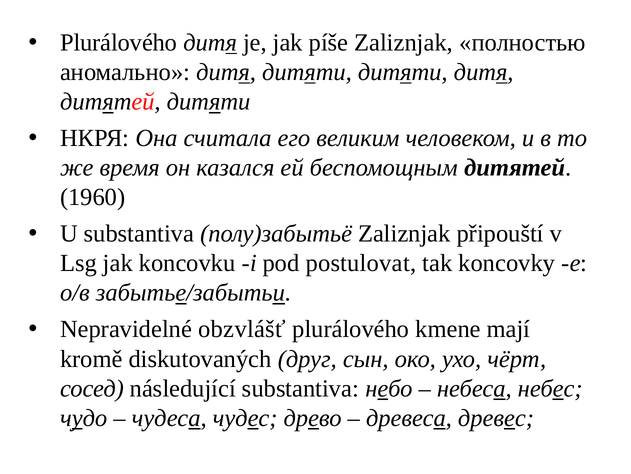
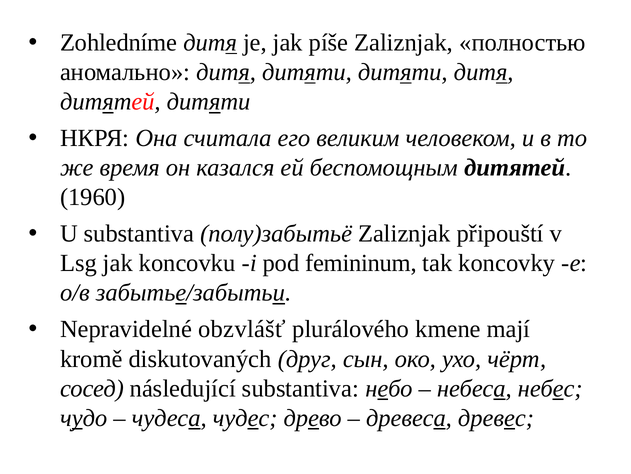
Plurálového at (119, 43): Plurálového -> Zohledníme
postulovat: postulovat -> femininum
